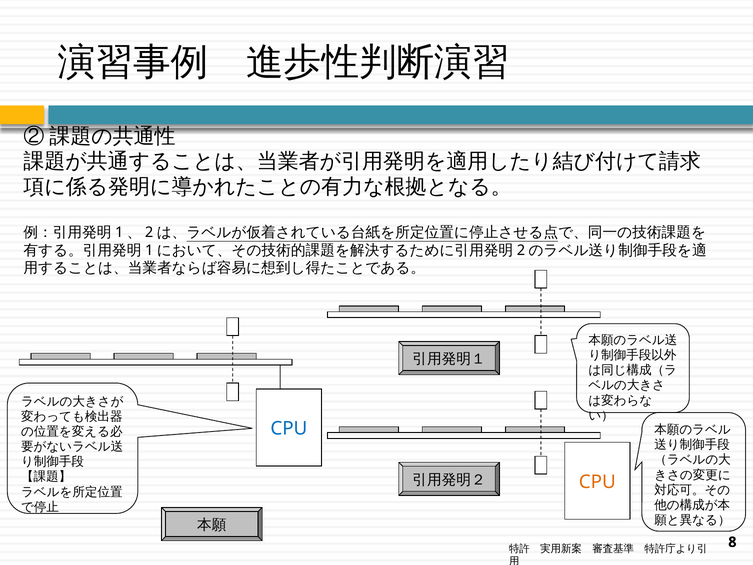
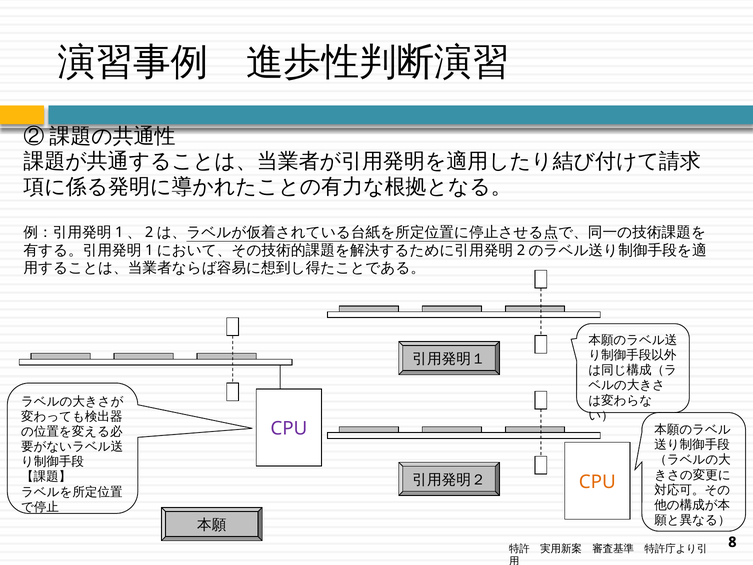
CPU at (289, 429) colour: blue -> purple
